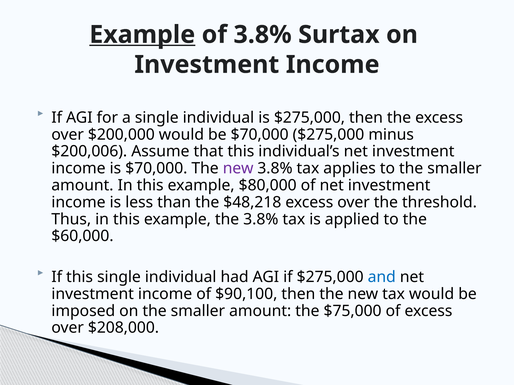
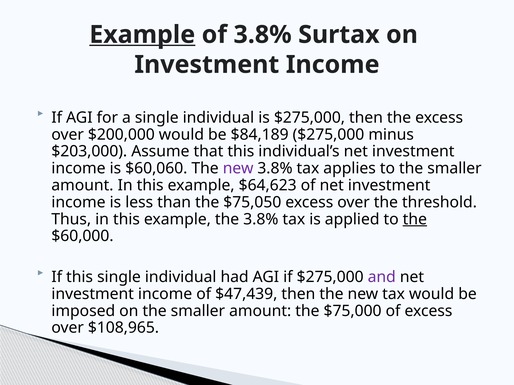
be $70,000: $70,000 -> $84,189
$200,006: $200,006 -> $203,000
is $70,000: $70,000 -> $60,060
$80,000: $80,000 -> $64,623
$48,218: $48,218 -> $75,050
the at (415, 219) underline: none -> present
and colour: blue -> purple
$90,100: $90,100 -> $47,439
$208,000: $208,000 -> $108,965
